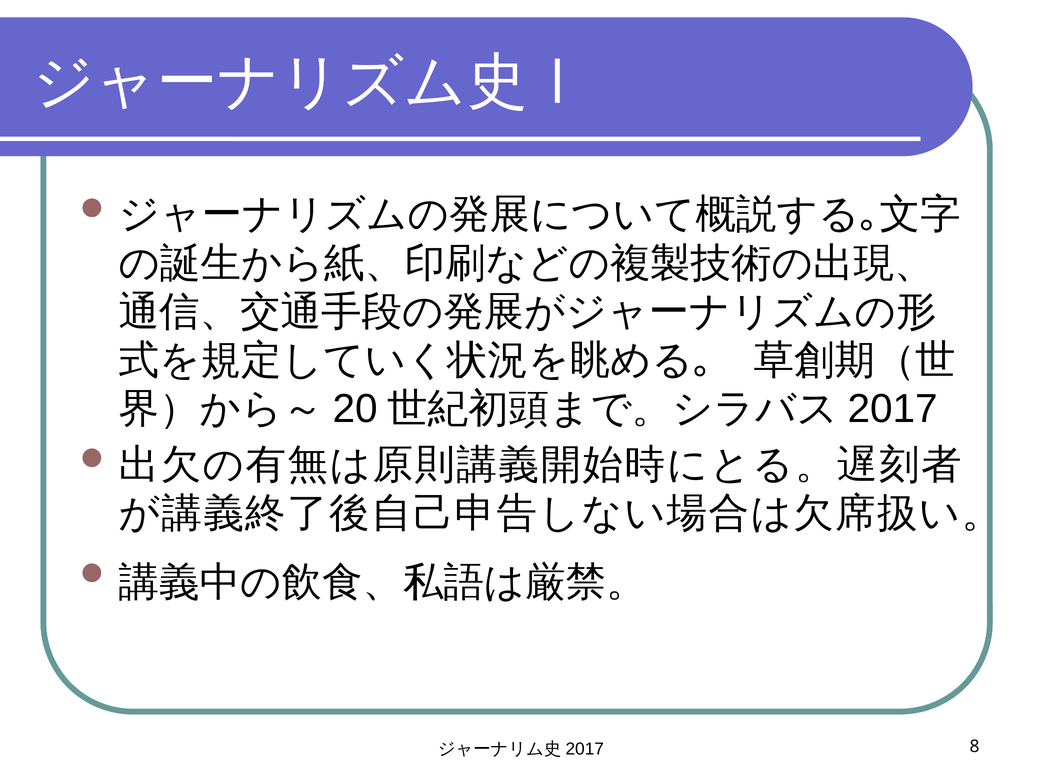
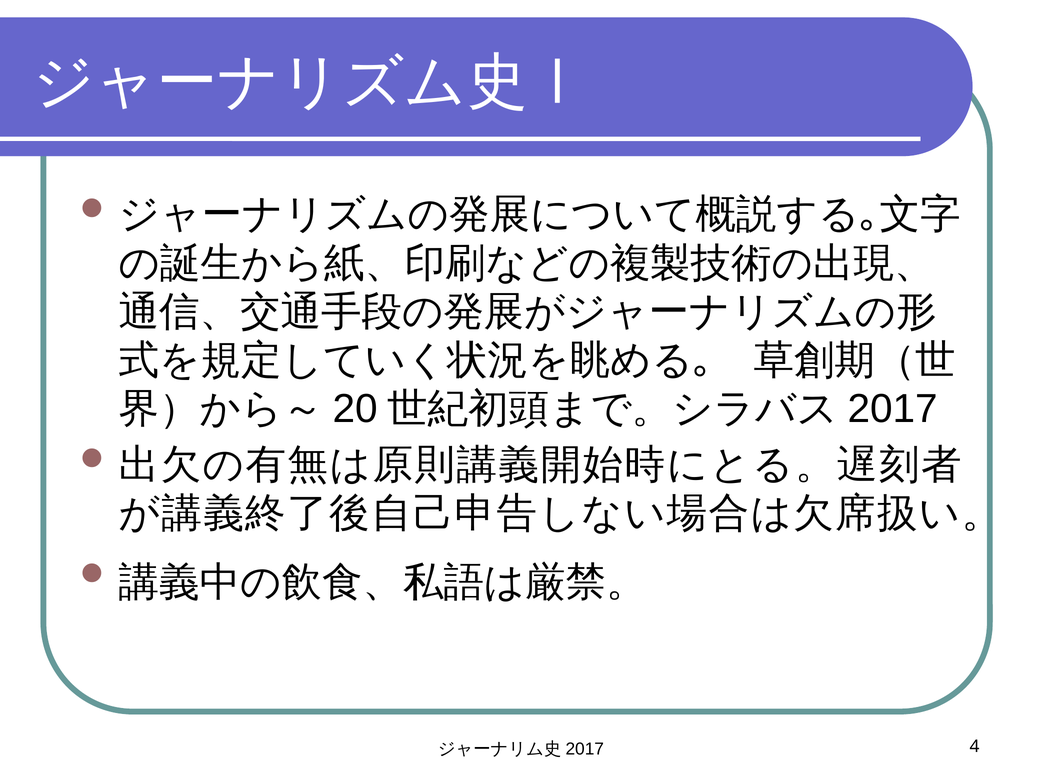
8: 8 -> 4
